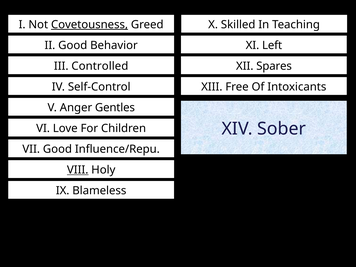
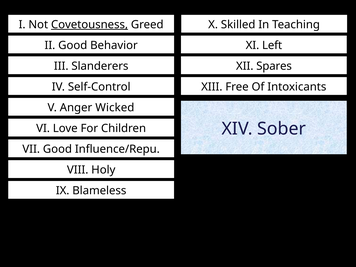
Controlled: Controlled -> Slanderers
Gentles: Gentles -> Wicked
VIII underline: present -> none
